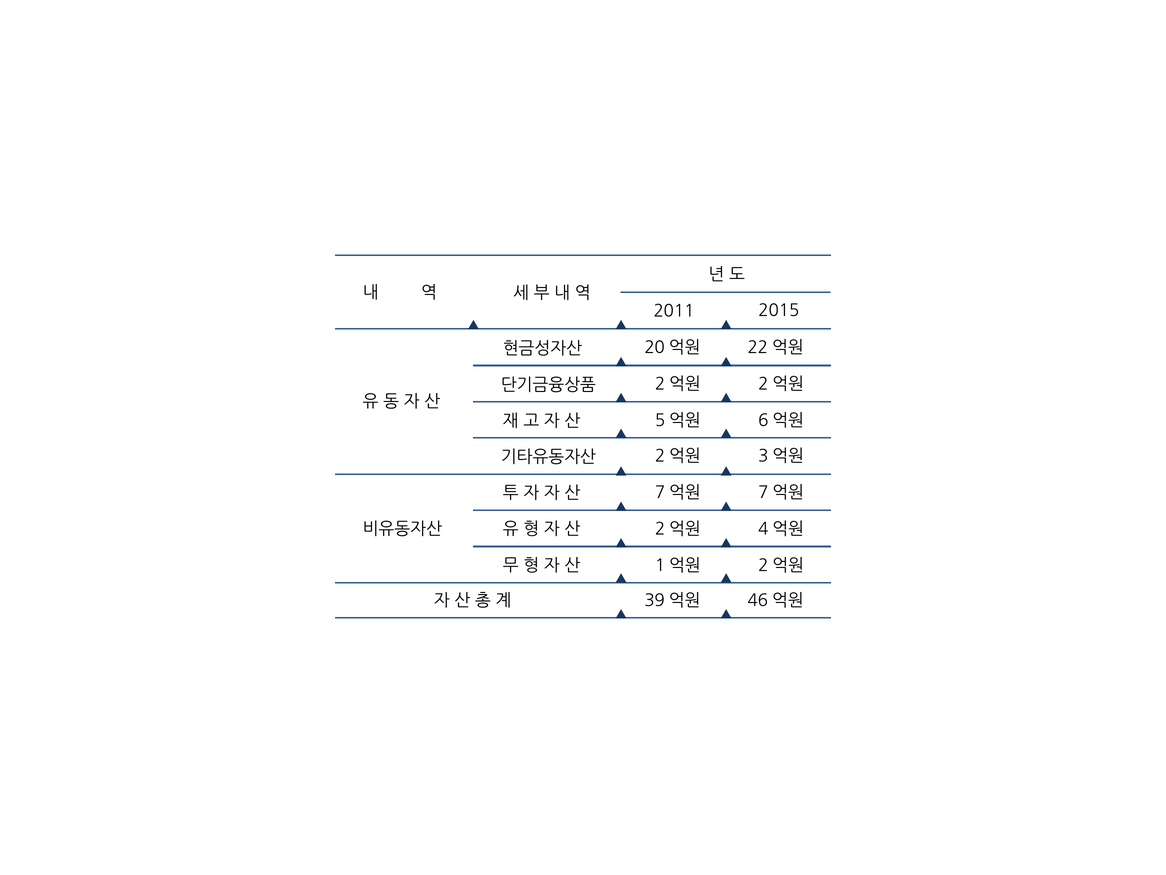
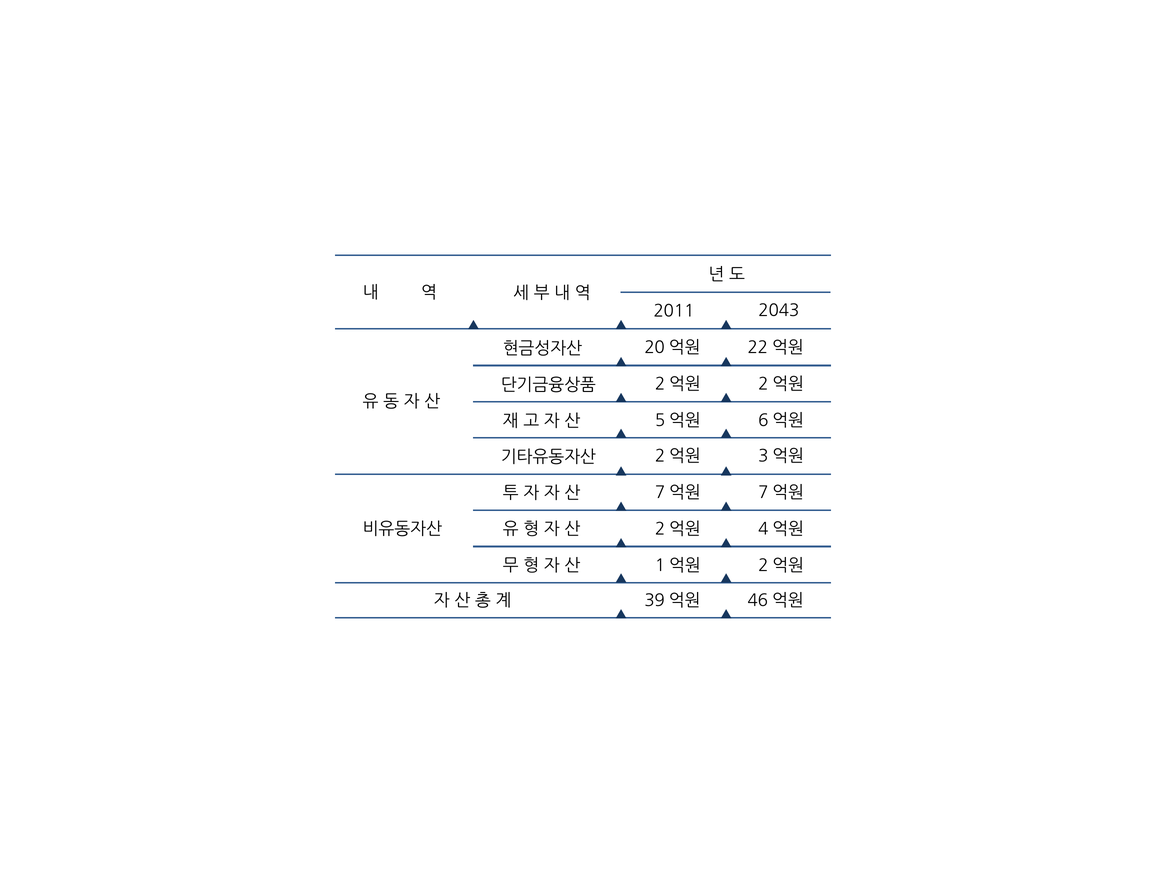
2015: 2015 -> 2043
